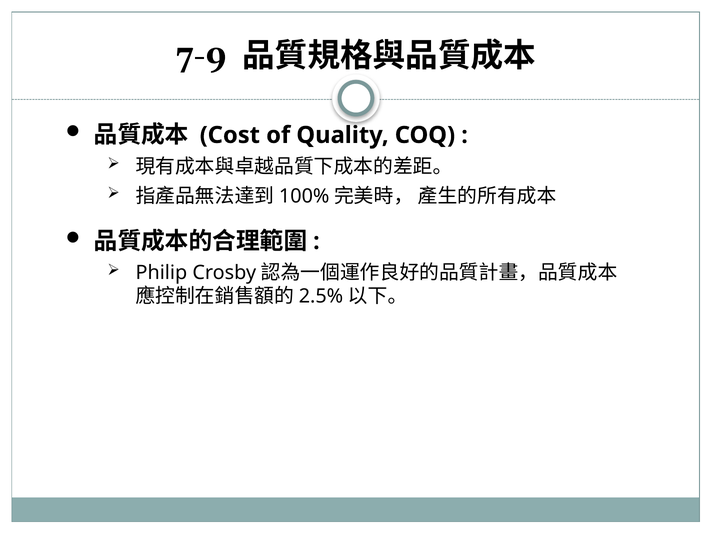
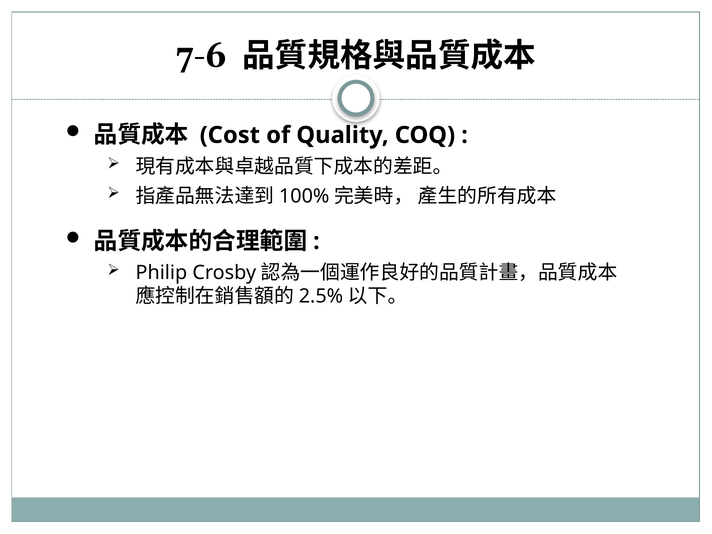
7-9: 7-9 -> 7-6
